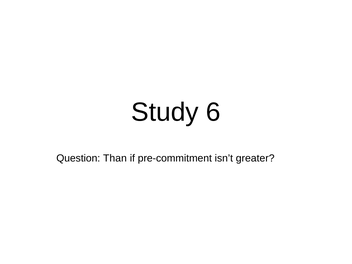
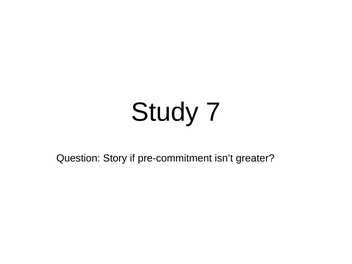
6: 6 -> 7
Than: Than -> Story
